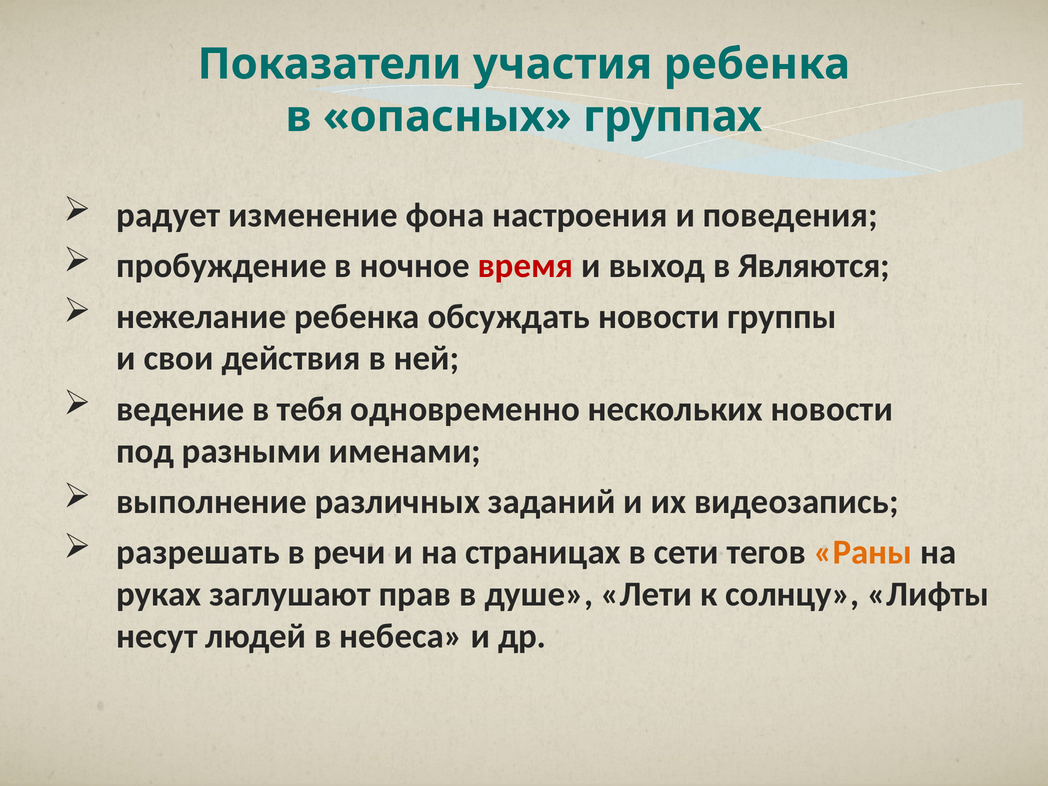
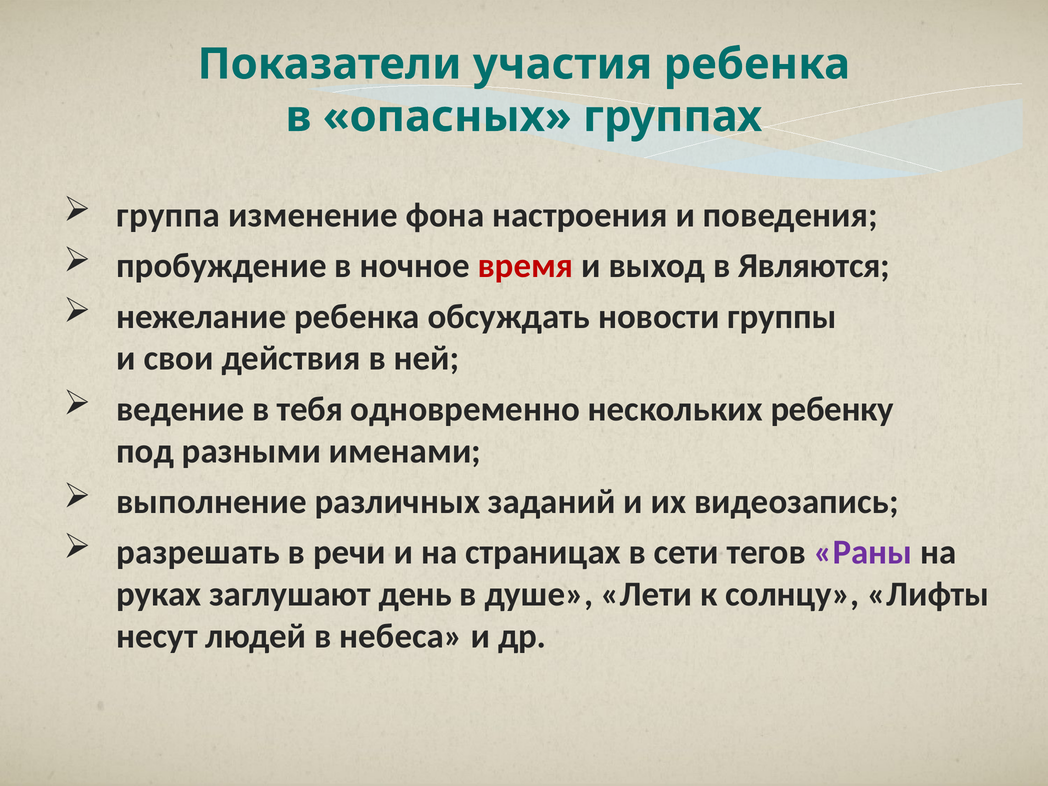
радует: радует -> группа
нескольких новости: новости -> ребенку
Раны colour: orange -> purple
прав: прав -> день
